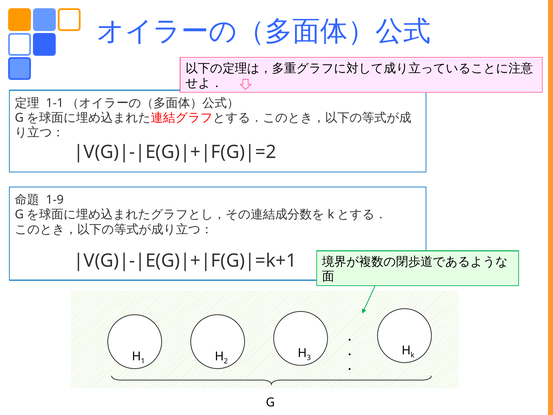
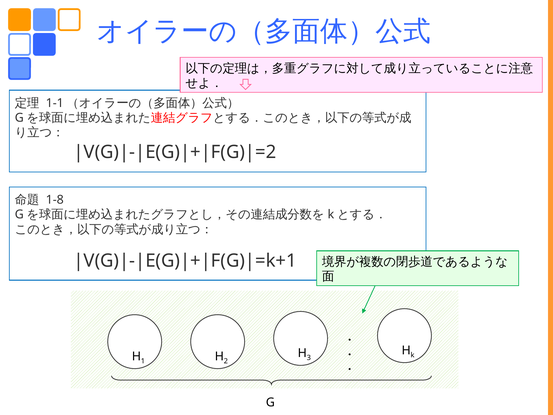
1-9: 1-9 -> 1-8
